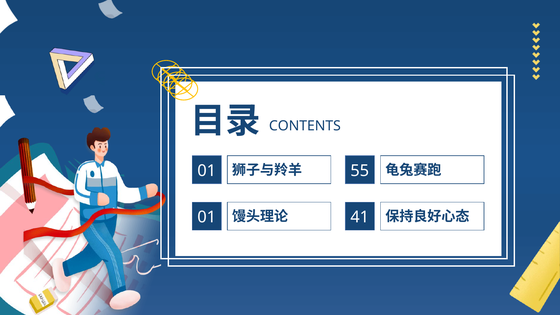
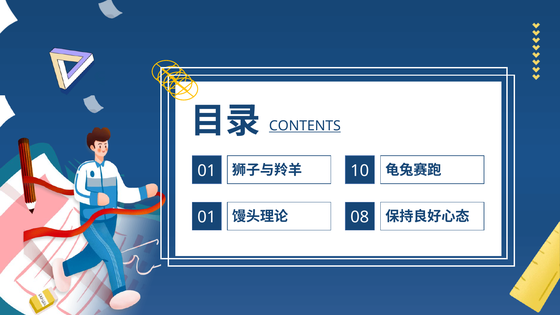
CONTENTS underline: none -> present
55: 55 -> 10
41: 41 -> 08
